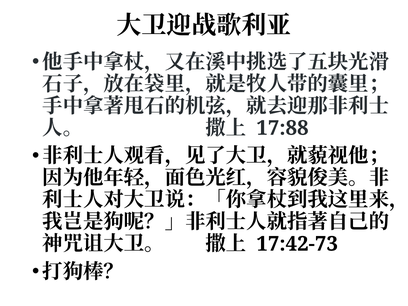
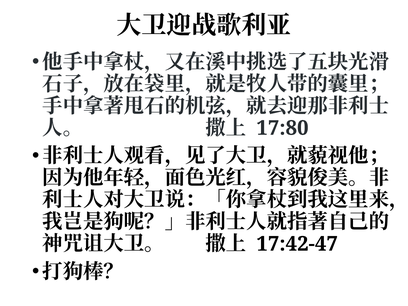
17:88: 17:88 -> 17:80
17:42-73: 17:42-73 -> 17:42-47
